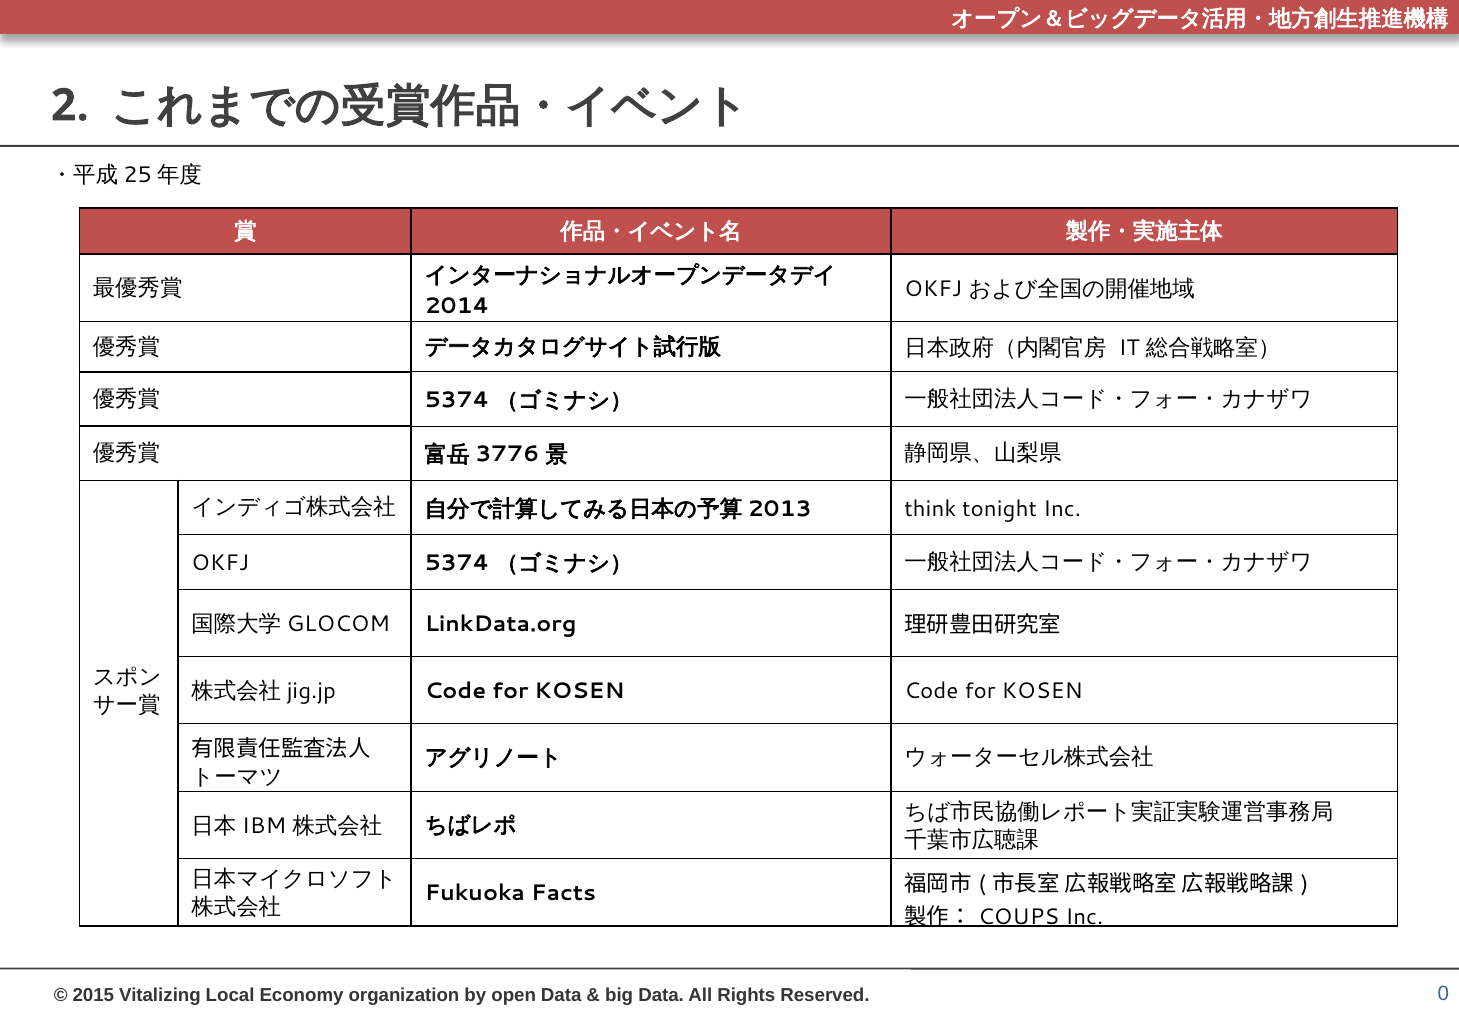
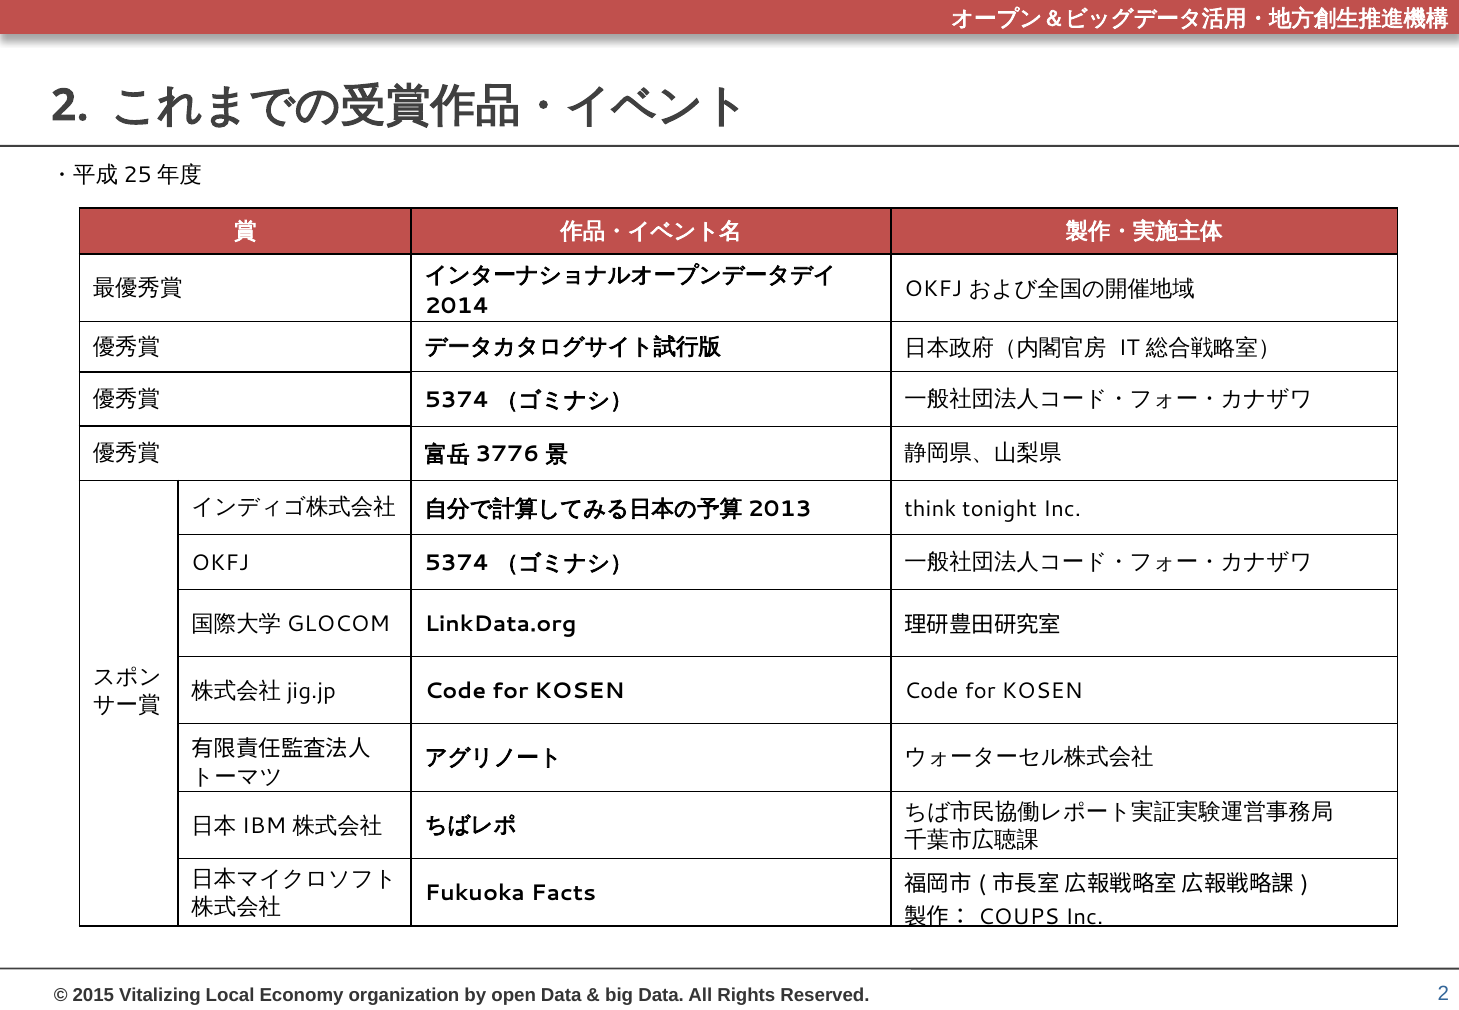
0 at (1443, 994): 0 -> 2
